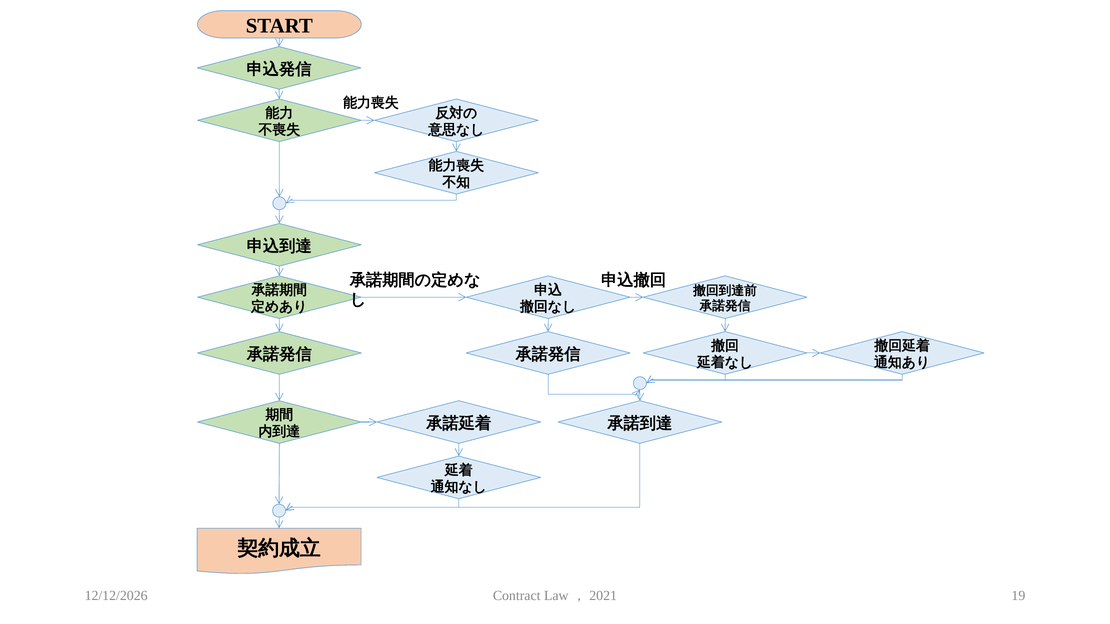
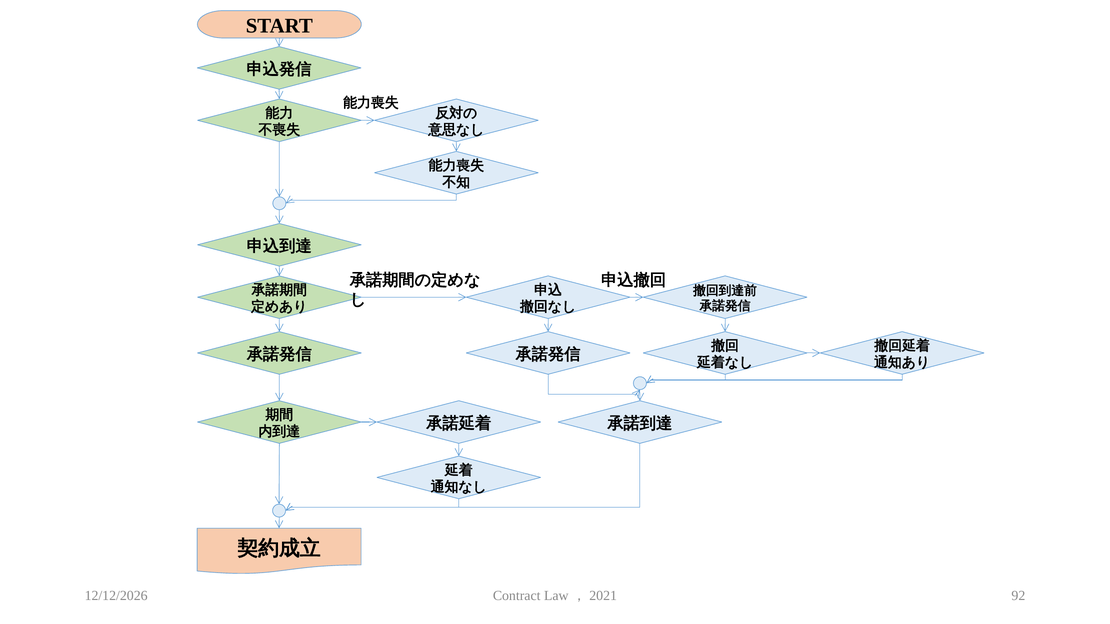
19: 19 -> 92
